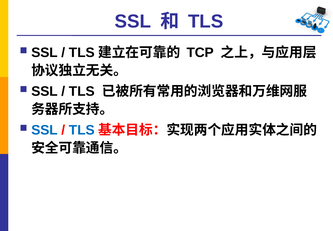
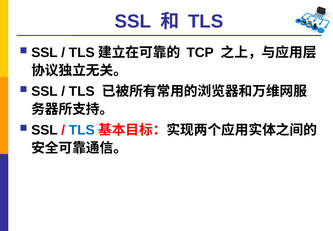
SSL at (45, 130) colour: blue -> black
